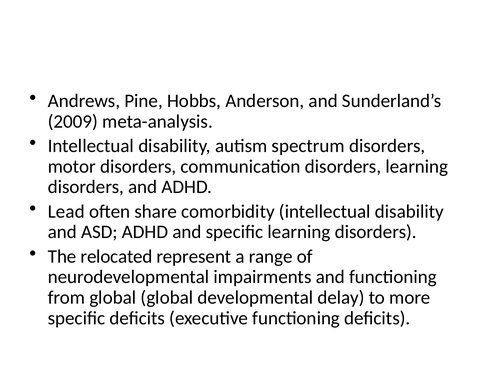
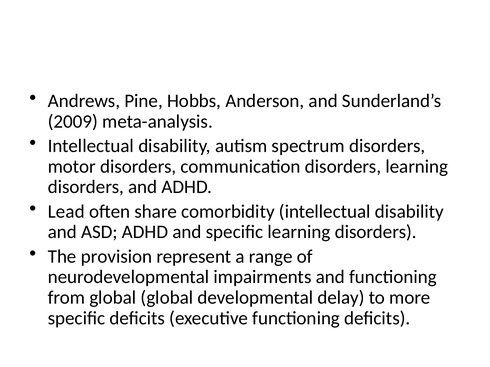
relocated: relocated -> provision
